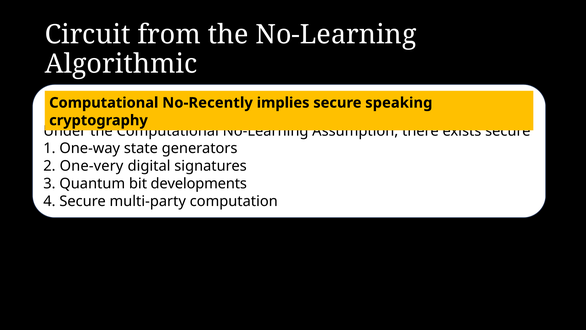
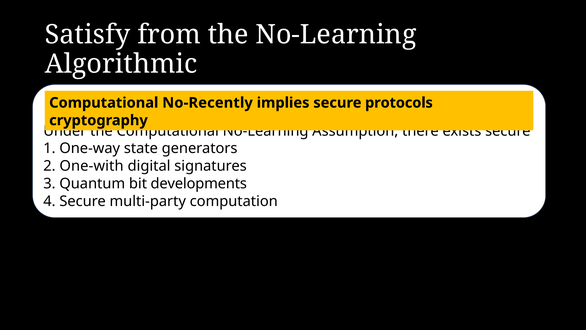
Circuit: Circuit -> Satisfy
speaking: speaking -> protocols
One-very: One-very -> One-with
